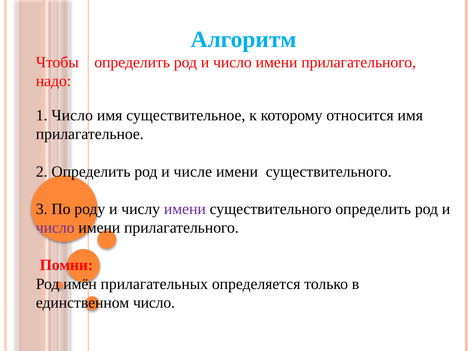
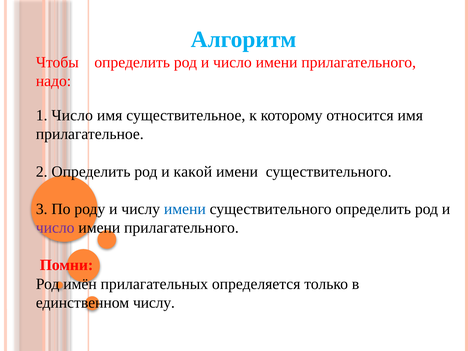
числе: числе -> какой
имени at (185, 209) colour: purple -> blue
единственном число: число -> числу
